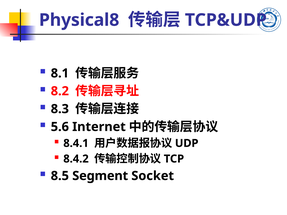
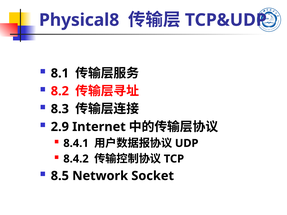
5.6: 5.6 -> 2.9
Segment: Segment -> Network
